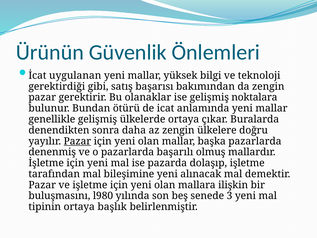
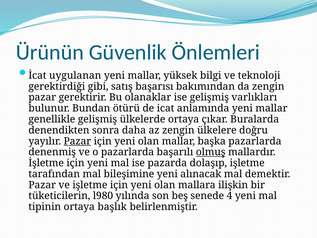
noktalara: noktalara -> varlıkları
olmuş underline: none -> present
buluşmasını: buluşmasını -> tüketicilerin
3: 3 -> 4
